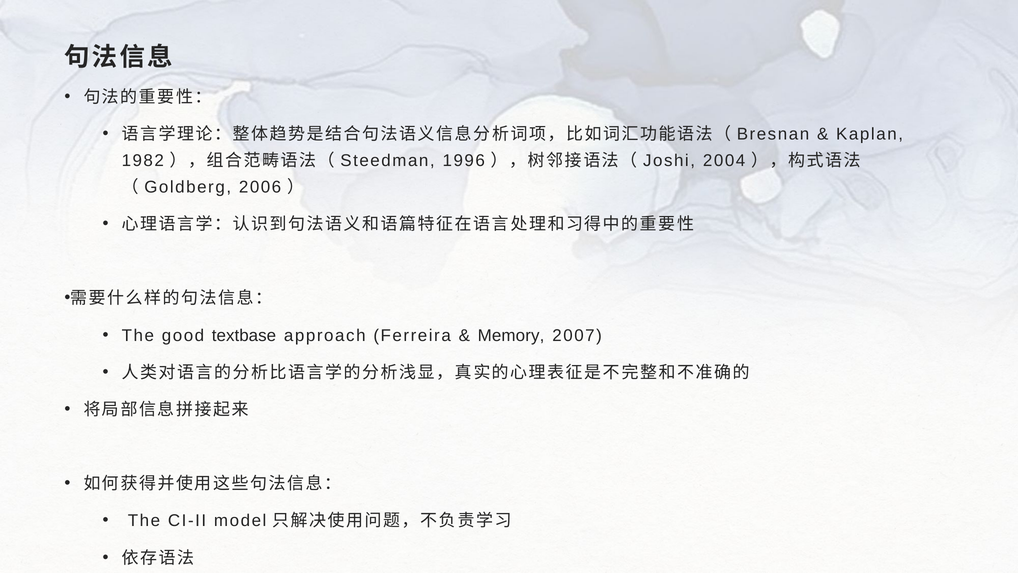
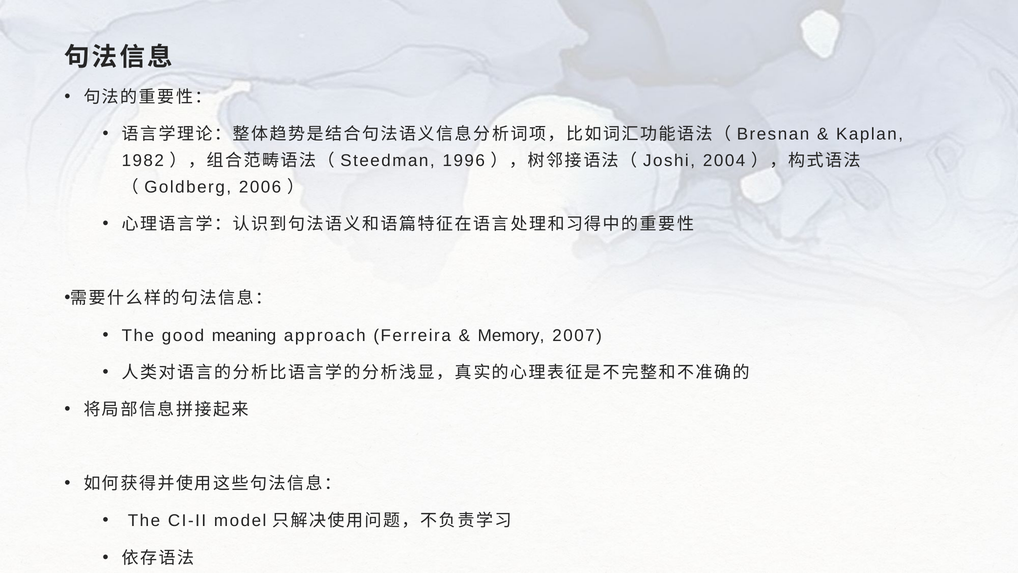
textbase: textbase -> meaning
